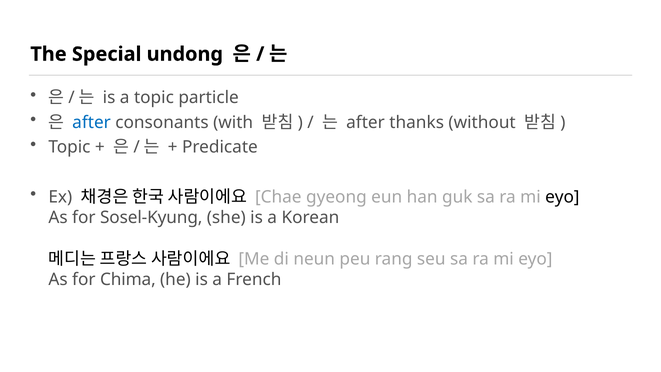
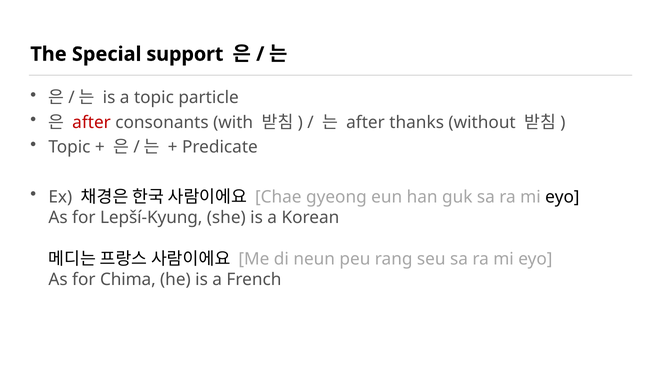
undong: undong -> support
after at (92, 122) colour: blue -> red
Sosel-Kyung: Sosel-Kyung -> Lepší-Kyung
